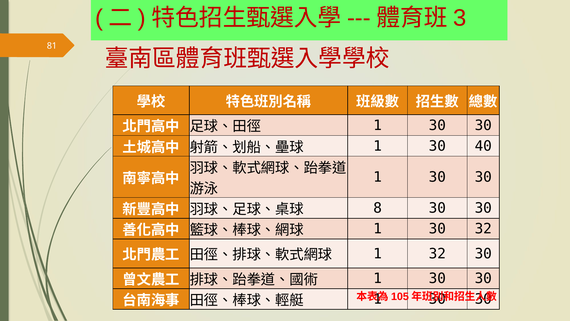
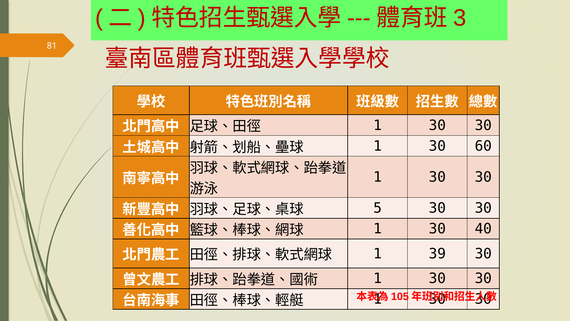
40: 40 -> 60
8: 8 -> 5
30 32: 32 -> 40
1 32: 32 -> 39
